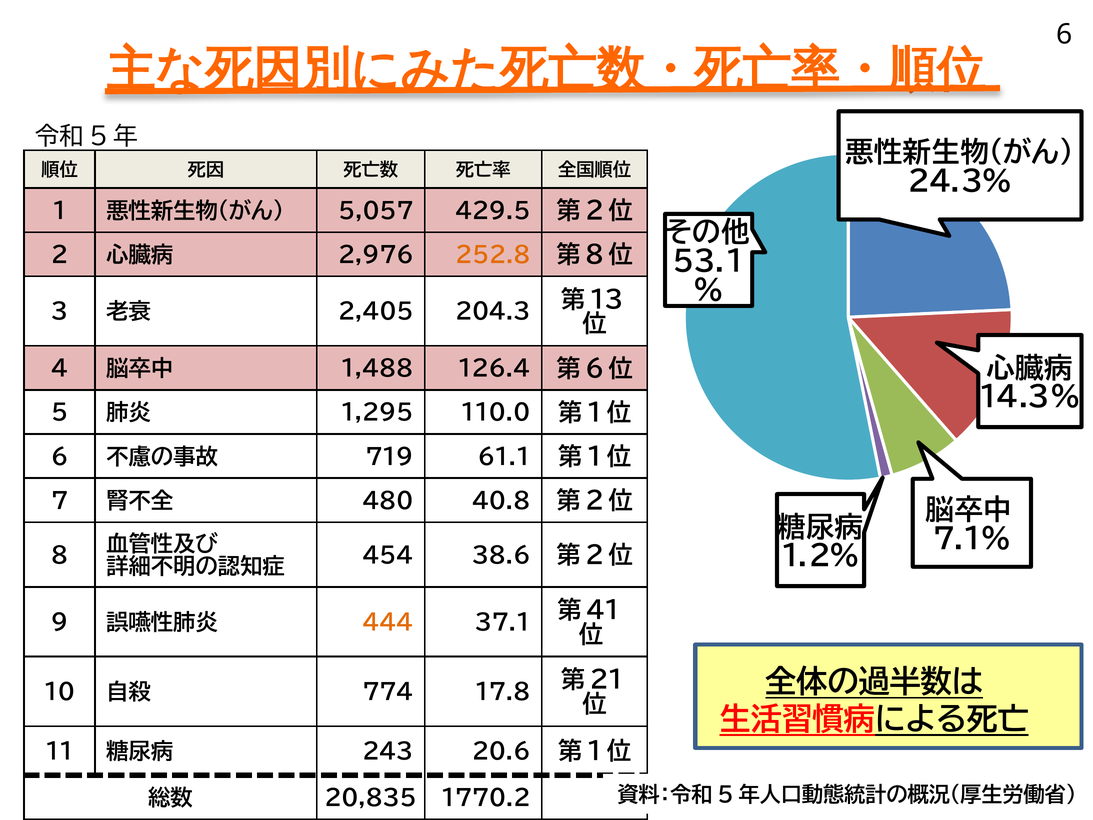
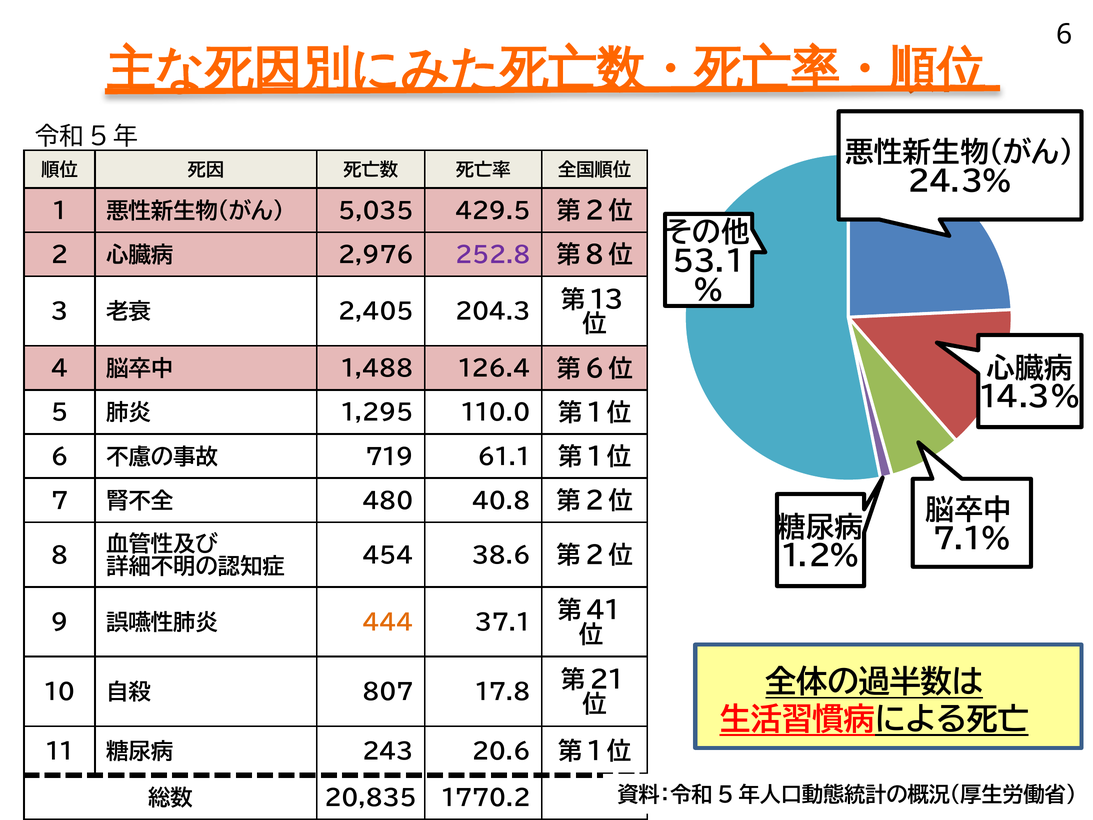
5,057: 5,057 -> 5,035
252.8 colour: orange -> purple
774: 774 -> 807
